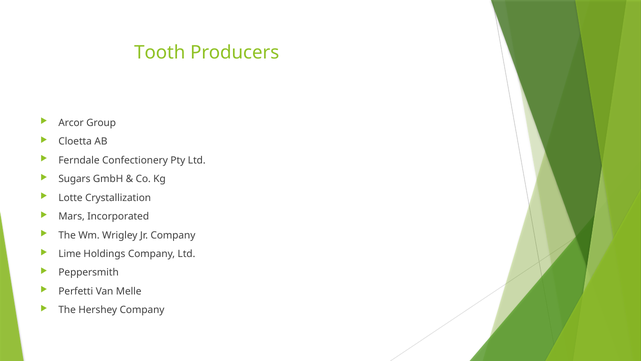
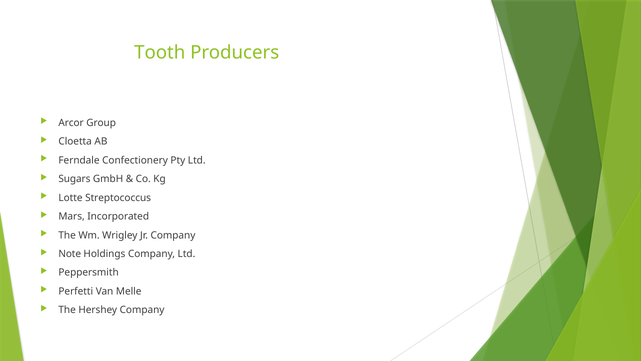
Crystallization: Crystallization -> Streptococcus
Lime: Lime -> Note
